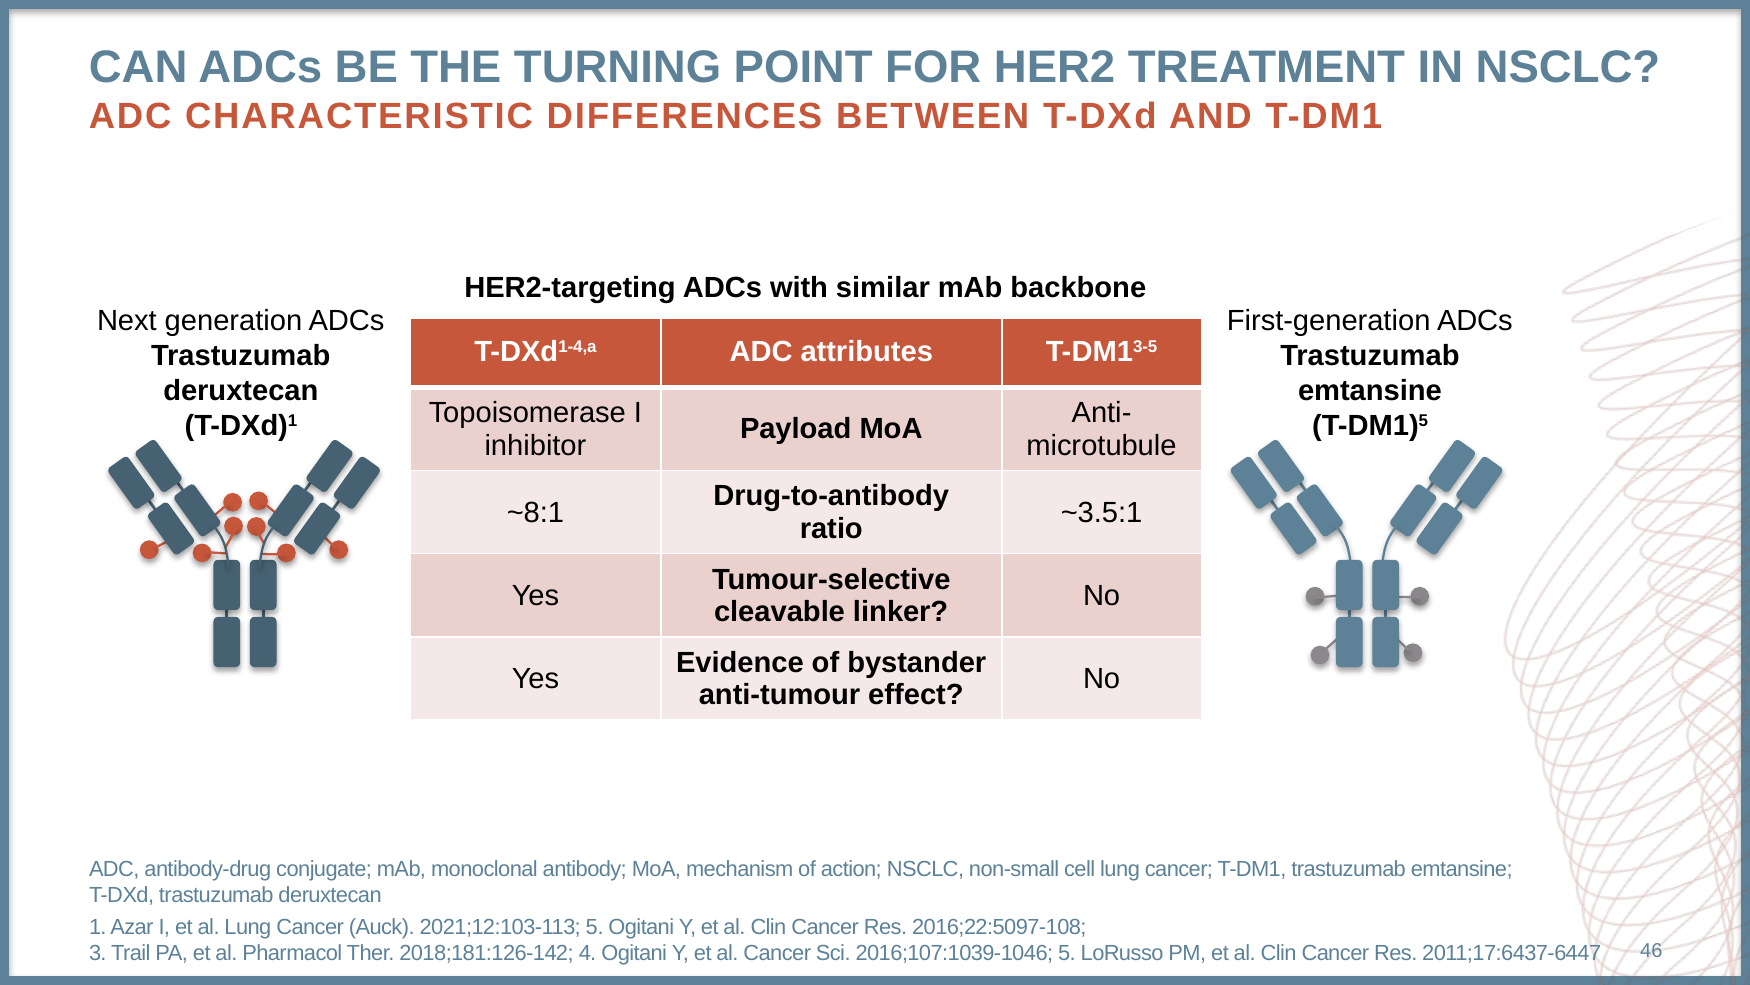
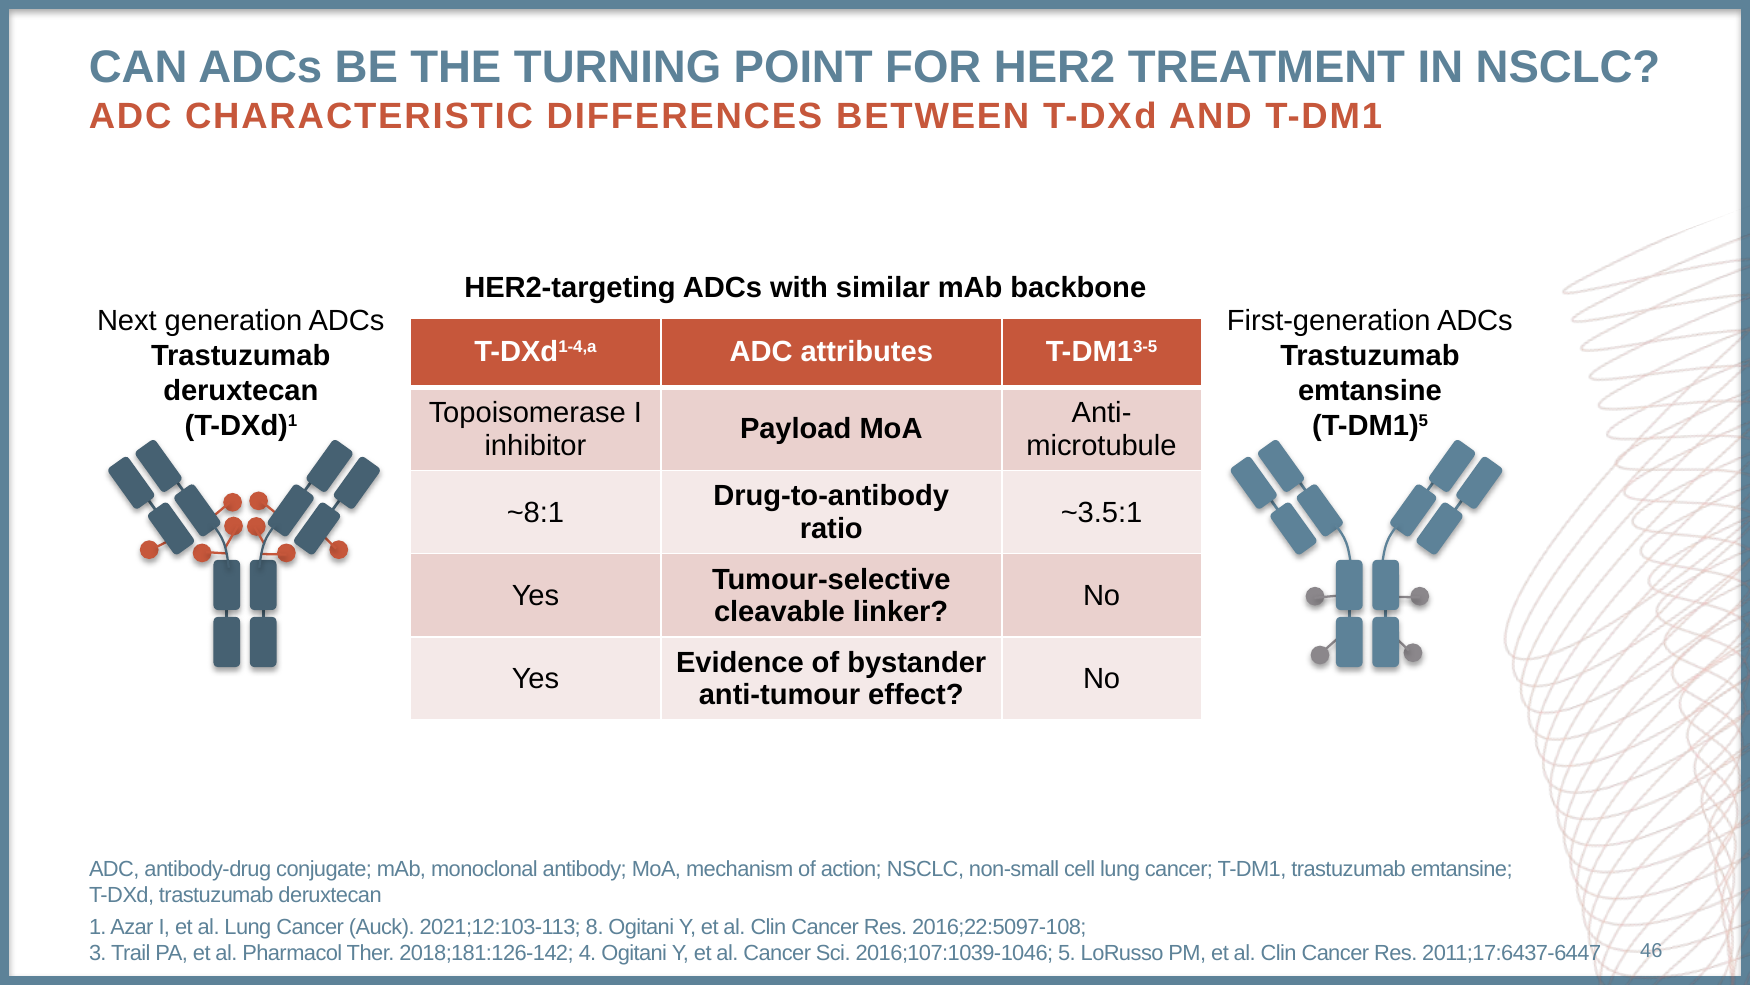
2021;12:103-113 5: 5 -> 8
